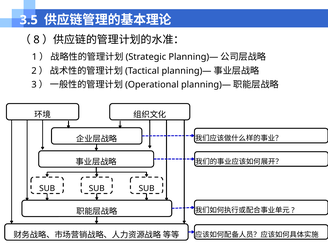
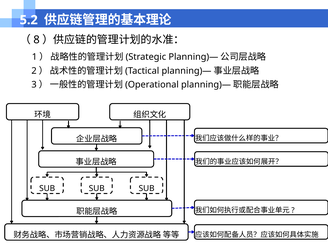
3.5: 3.5 -> 5.2
